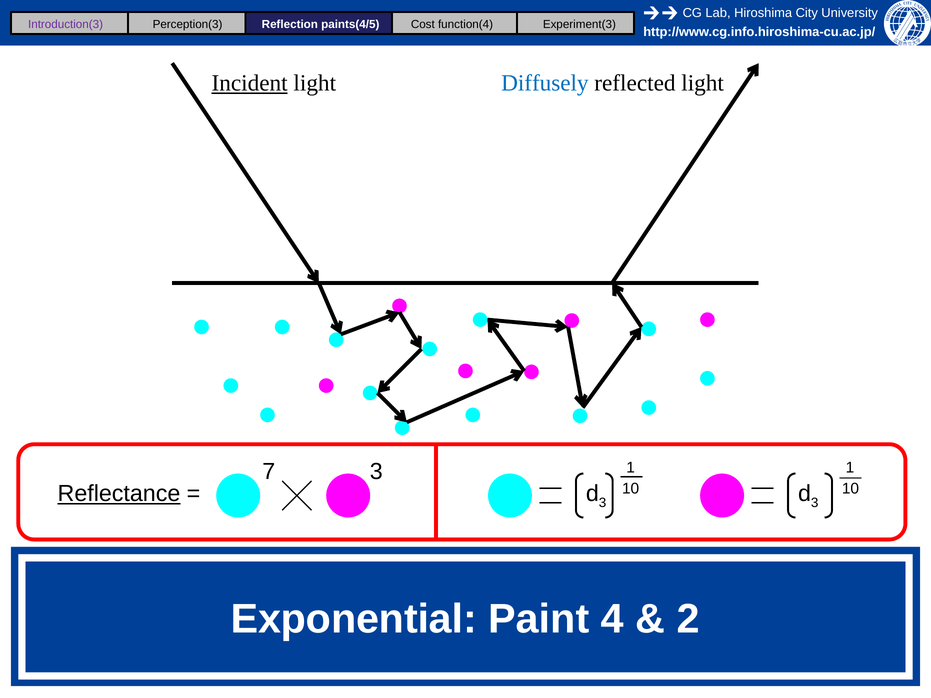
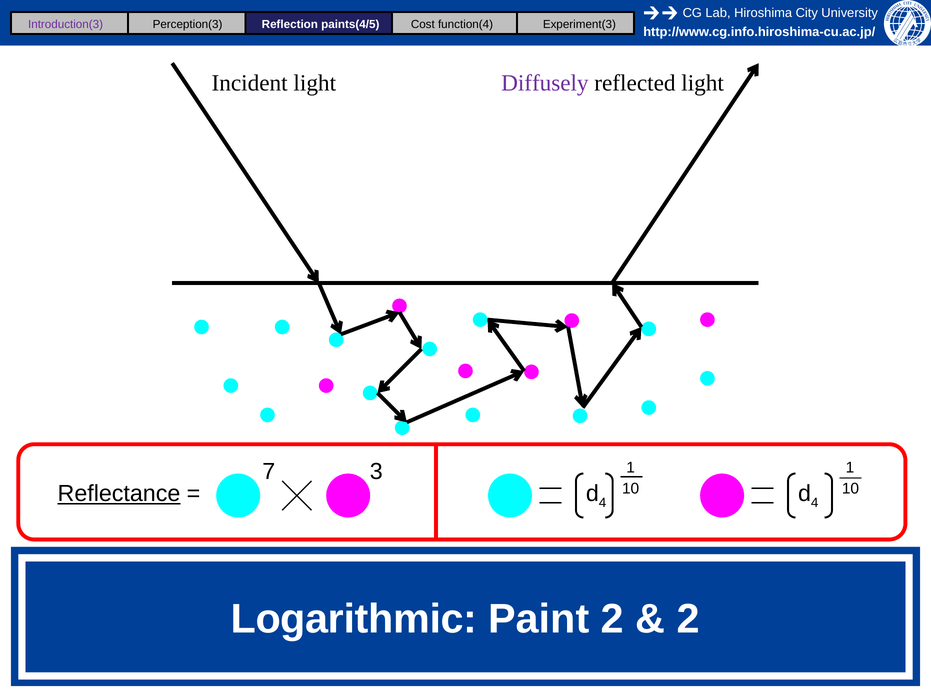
Incident underline: present -> none
Diffusely colour: blue -> purple
3 at (603, 503): 3 -> 4
3 at (815, 503): 3 -> 4
Exponential: Exponential -> Logarithmic
Paint 4: 4 -> 2
